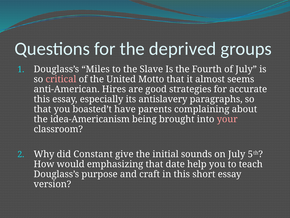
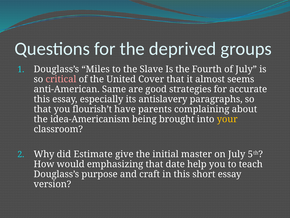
Motto: Motto -> Cover
Hires: Hires -> Same
boasted’t: boasted’t -> flourish’t
your colour: pink -> yellow
Constant: Constant -> Estimate
sounds: sounds -> master
